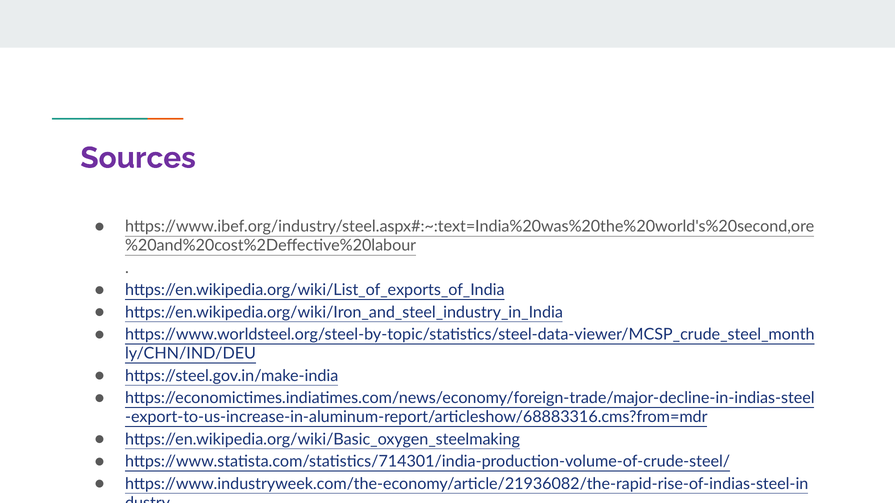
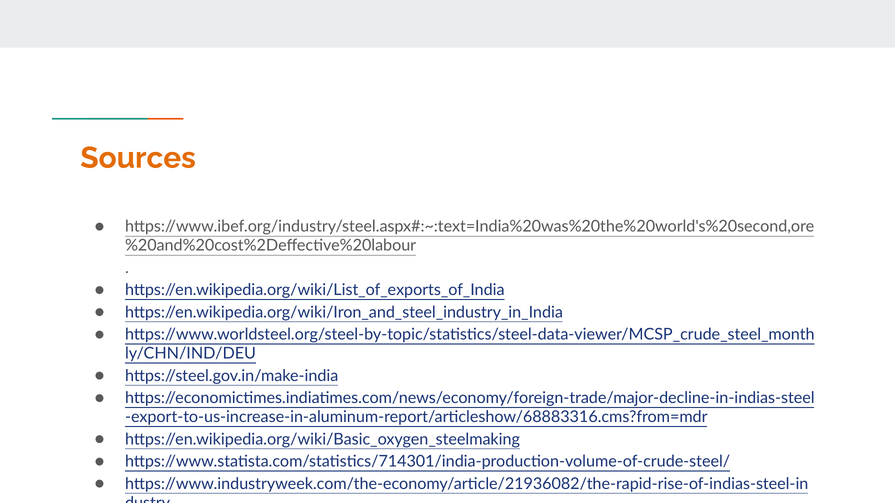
Sources colour: purple -> orange
